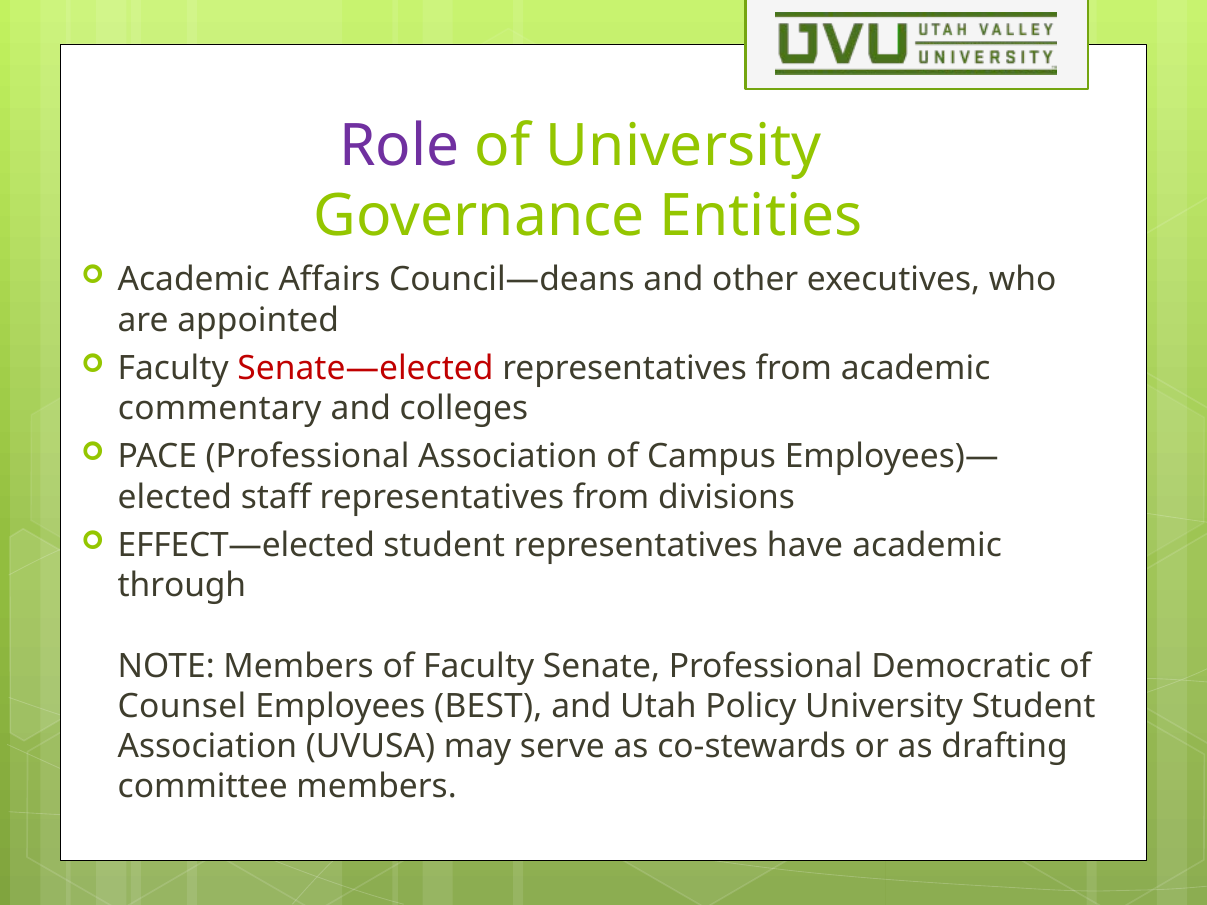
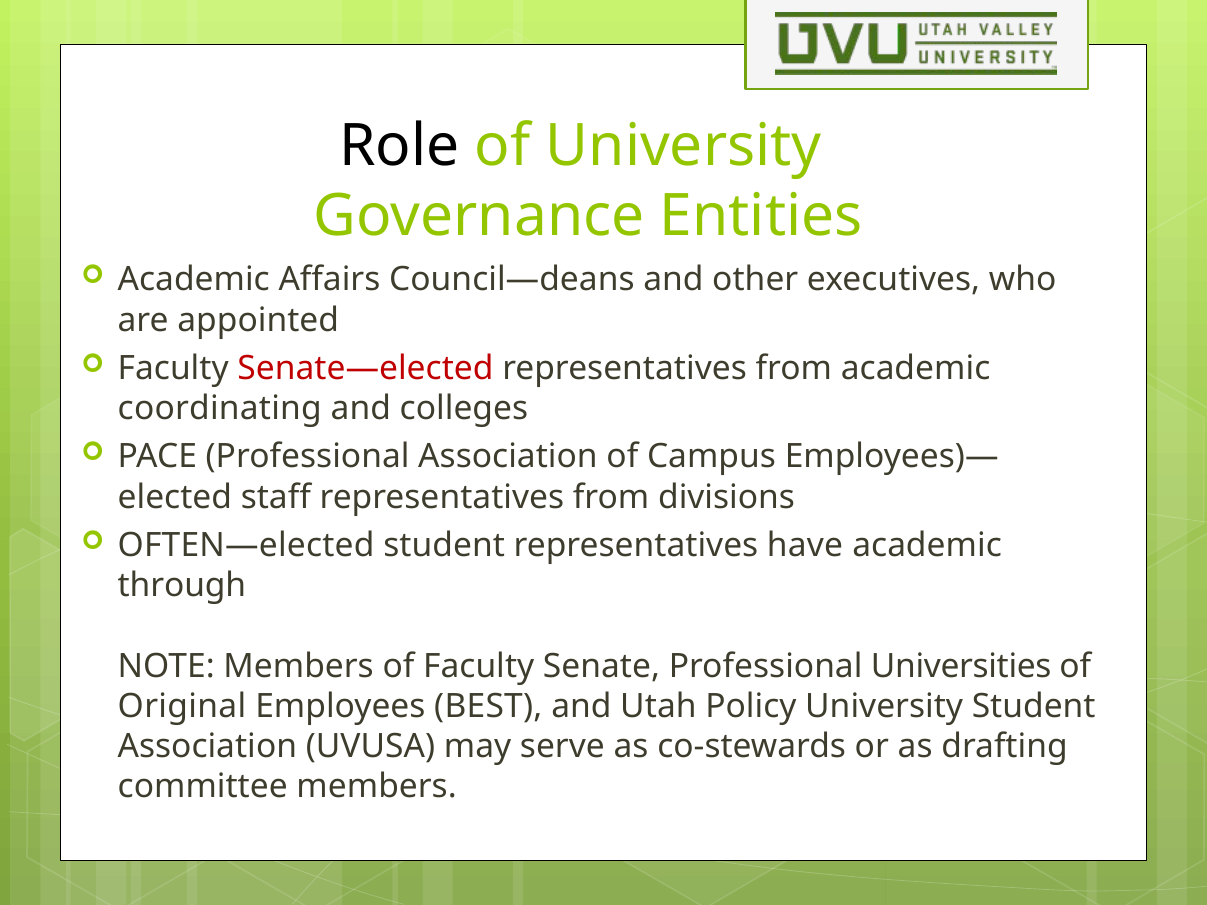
Role colour: purple -> black
commentary: commentary -> coordinating
EFFECT—elected: EFFECT—elected -> OFTEN—elected
Democratic: Democratic -> Universities
Counsel: Counsel -> Original
